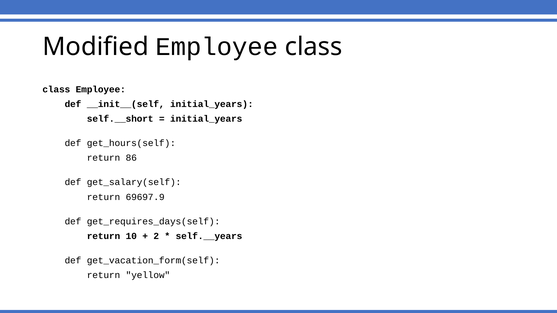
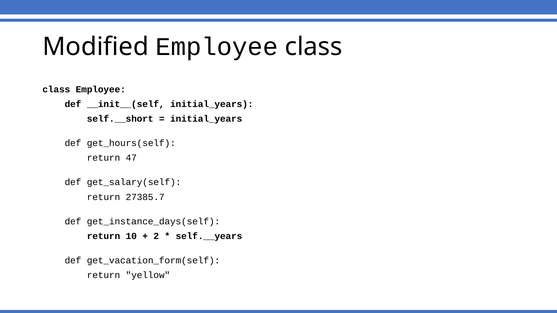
86: 86 -> 47
69697.9: 69697.9 -> 27385.7
get_requires_days(self: get_requires_days(self -> get_instance_days(self
